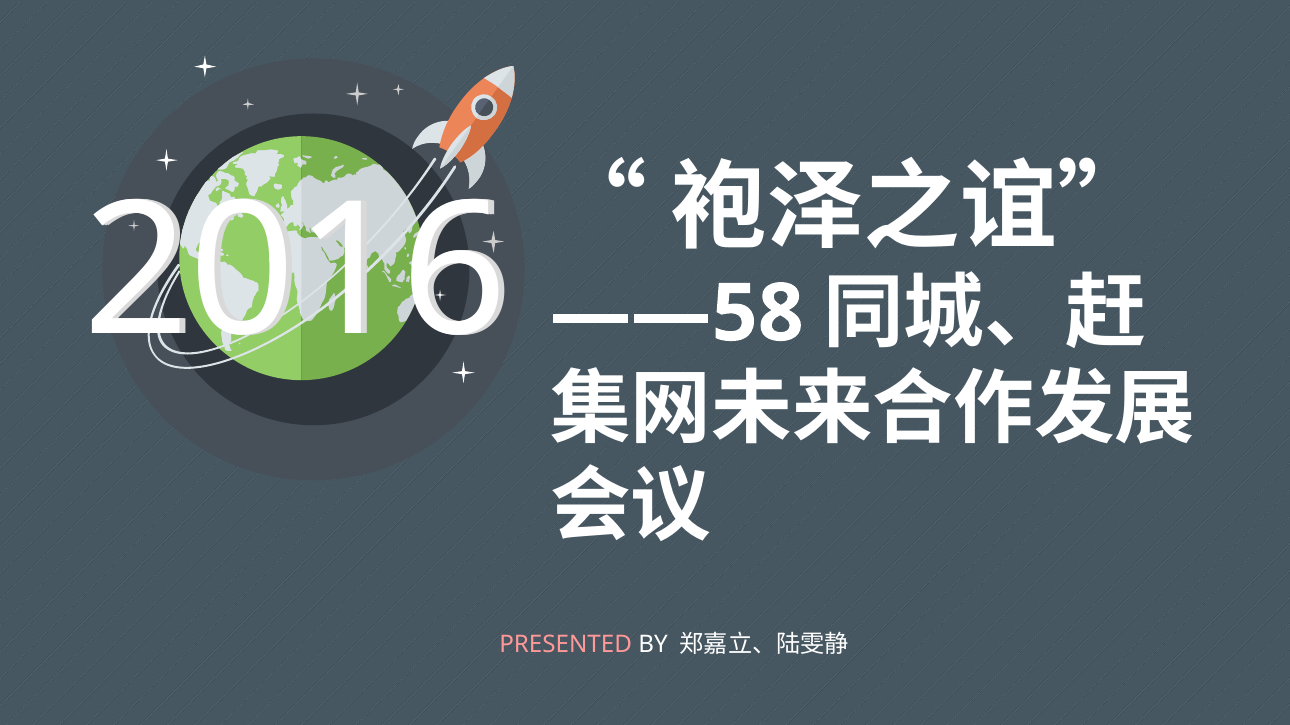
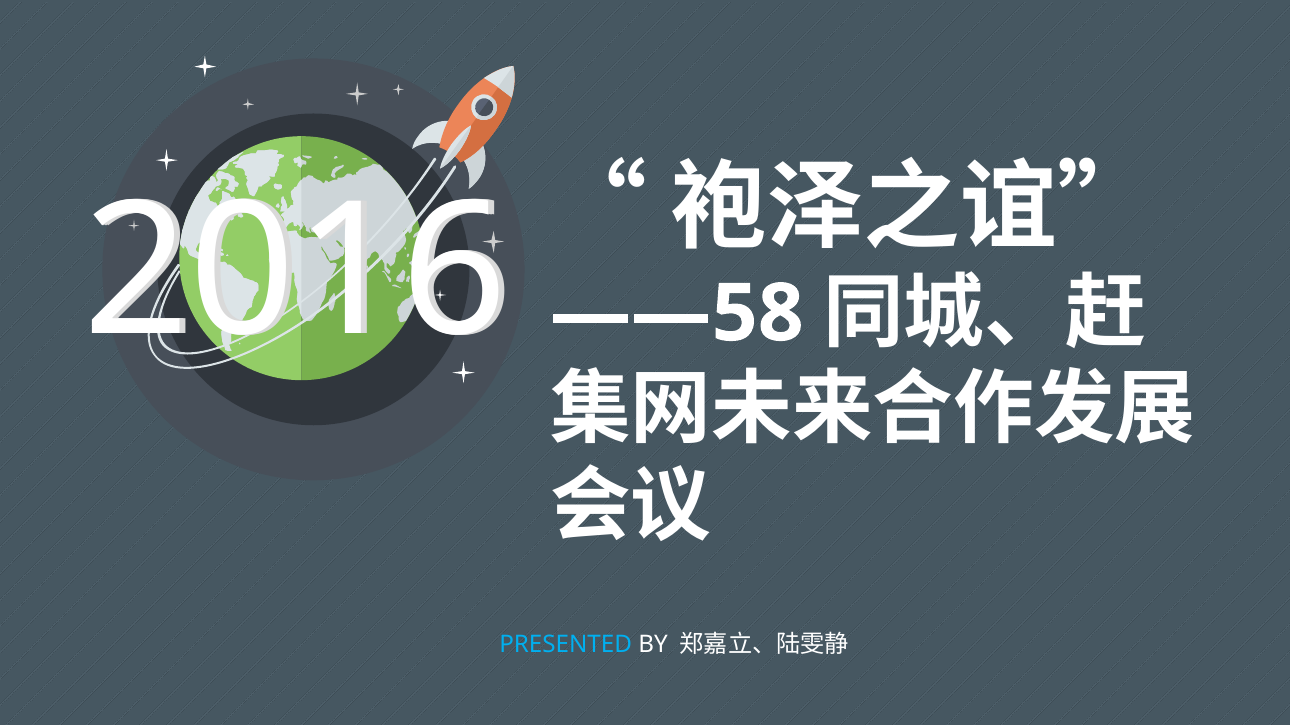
PRESENTED colour: pink -> light blue
